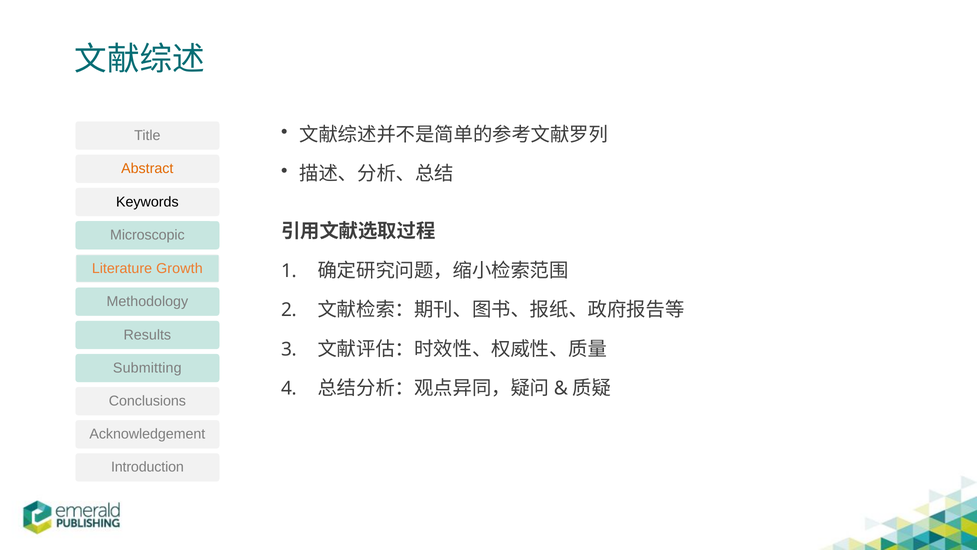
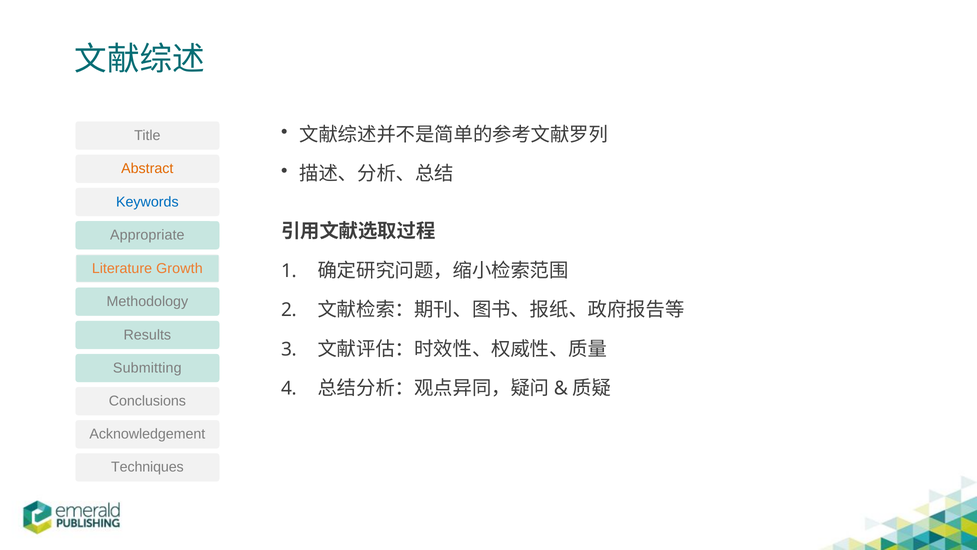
Keywords colour: black -> blue
Microscopic: Microscopic -> Appropriate
Introduction: Introduction -> Techniques
